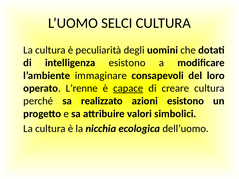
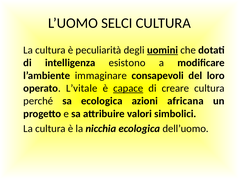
uomini underline: none -> present
L’renne: L’renne -> L’vitale
sa realizzato: realizzato -> ecologica
azioni esistono: esistono -> africana
